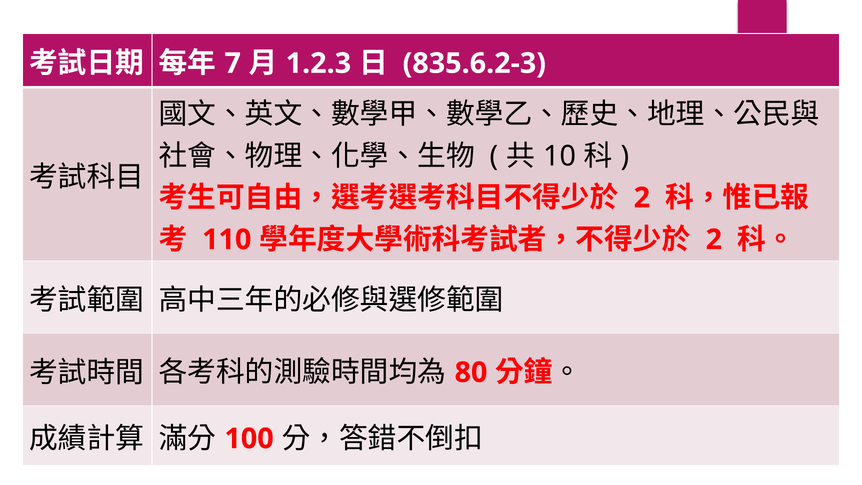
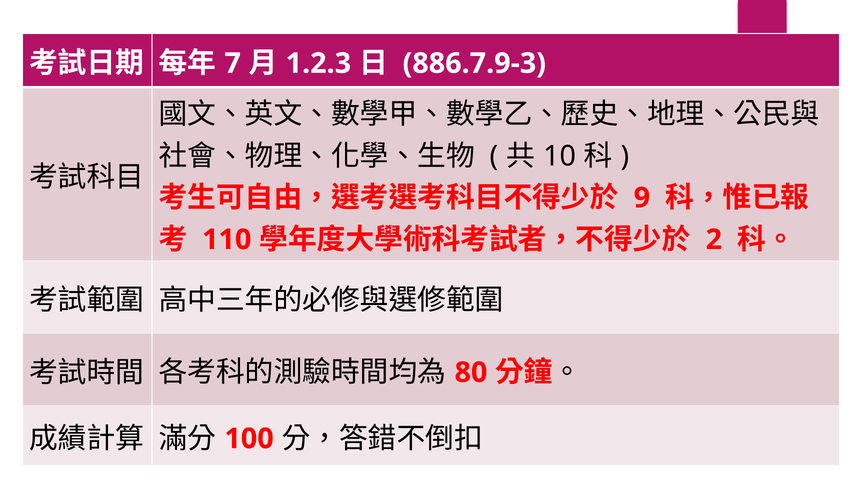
835.6.2-3: 835.6.2-3 -> 886.7.9-3
2 at (642, 198): 2 -> 9
